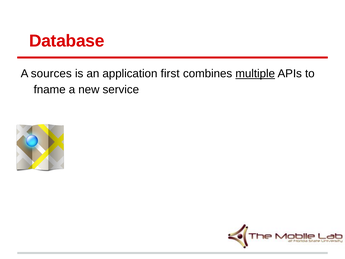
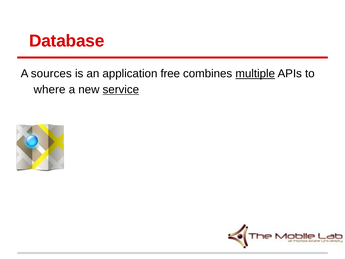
first: first -> free
fname: fname -> where
service underline: none -> present
